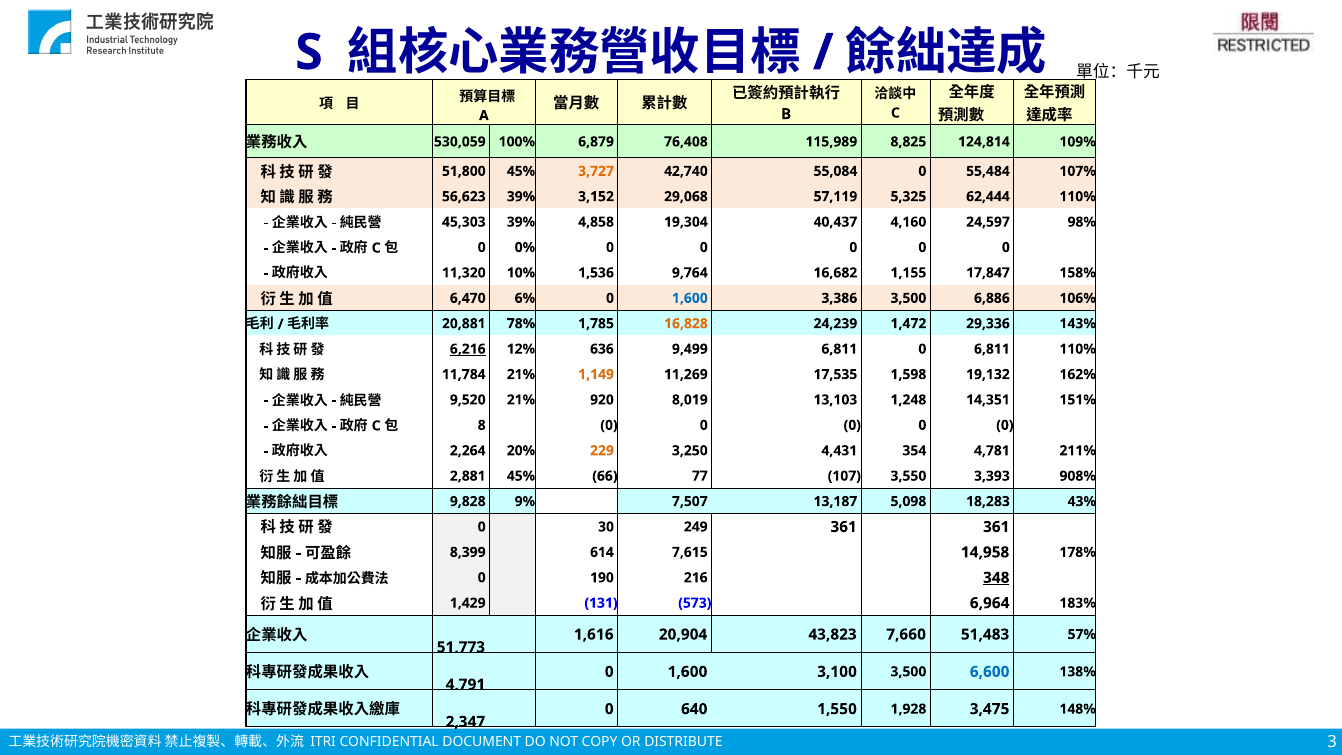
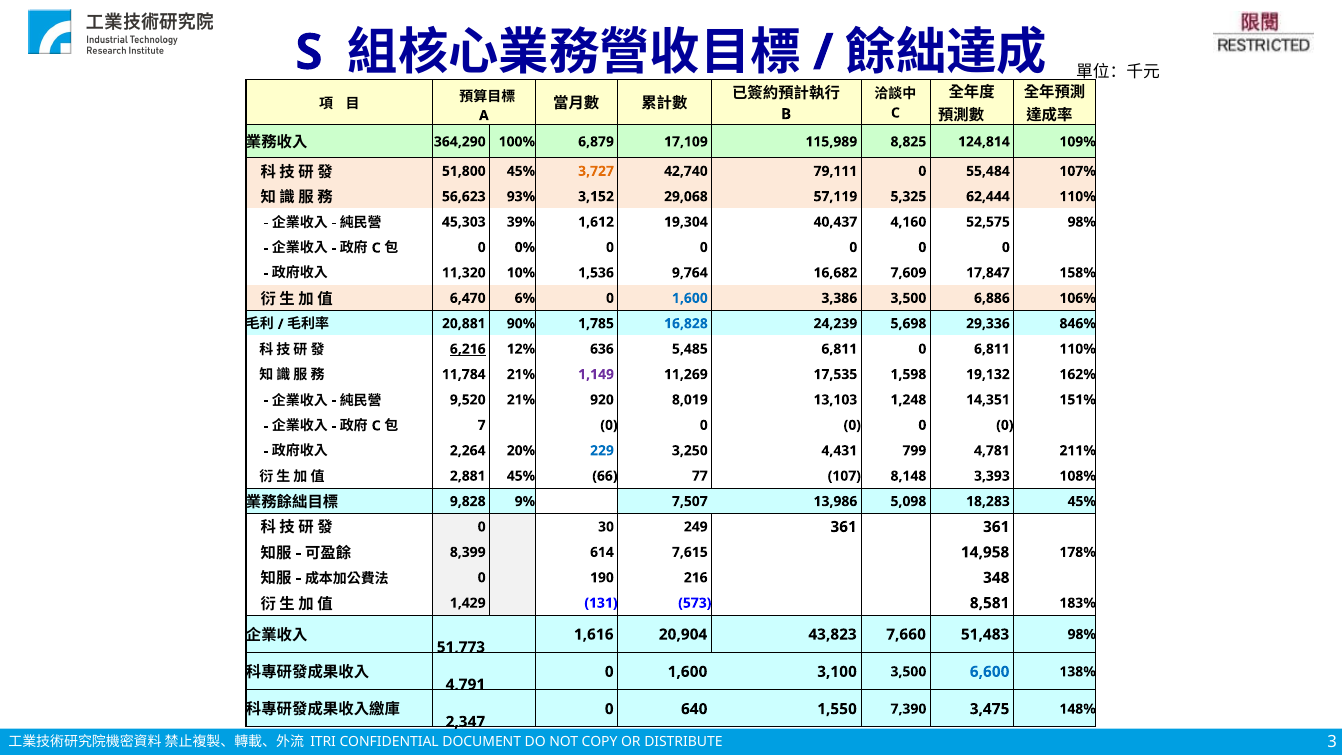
530,059: 530,059 -> 364,290
76,408: 76,408 -> 17,109
55,084: 55,084 -> 79,111
56,623 39%: 39% -> 93%
4,858: 4,858 -> 1,612
24,597: 24,597 -> 52,575
1,155: 1,155 -> 7,609
78%: 78% -> 90%
16,828 colour: orange -> blue
1,472: 1,472 -> 5,698
143%: 143% -> 846%
9,499: 9,499 -> 5,485
1,149 colour: orange -> purple
8: 8 -> 7
229 colour: orange -> blue
354: 354 -> 799
3,550: 3,550 -> 8,148
908%: 908% -> 108%
13,187: 13,187 -> 13,986
18,283 43%: 43% -> 45%
348 underline: present -> none
6,964: 6,964 -> 8,581
51,483 57%: 57% -> 98%
1,928: 1,928 -> 7,390
